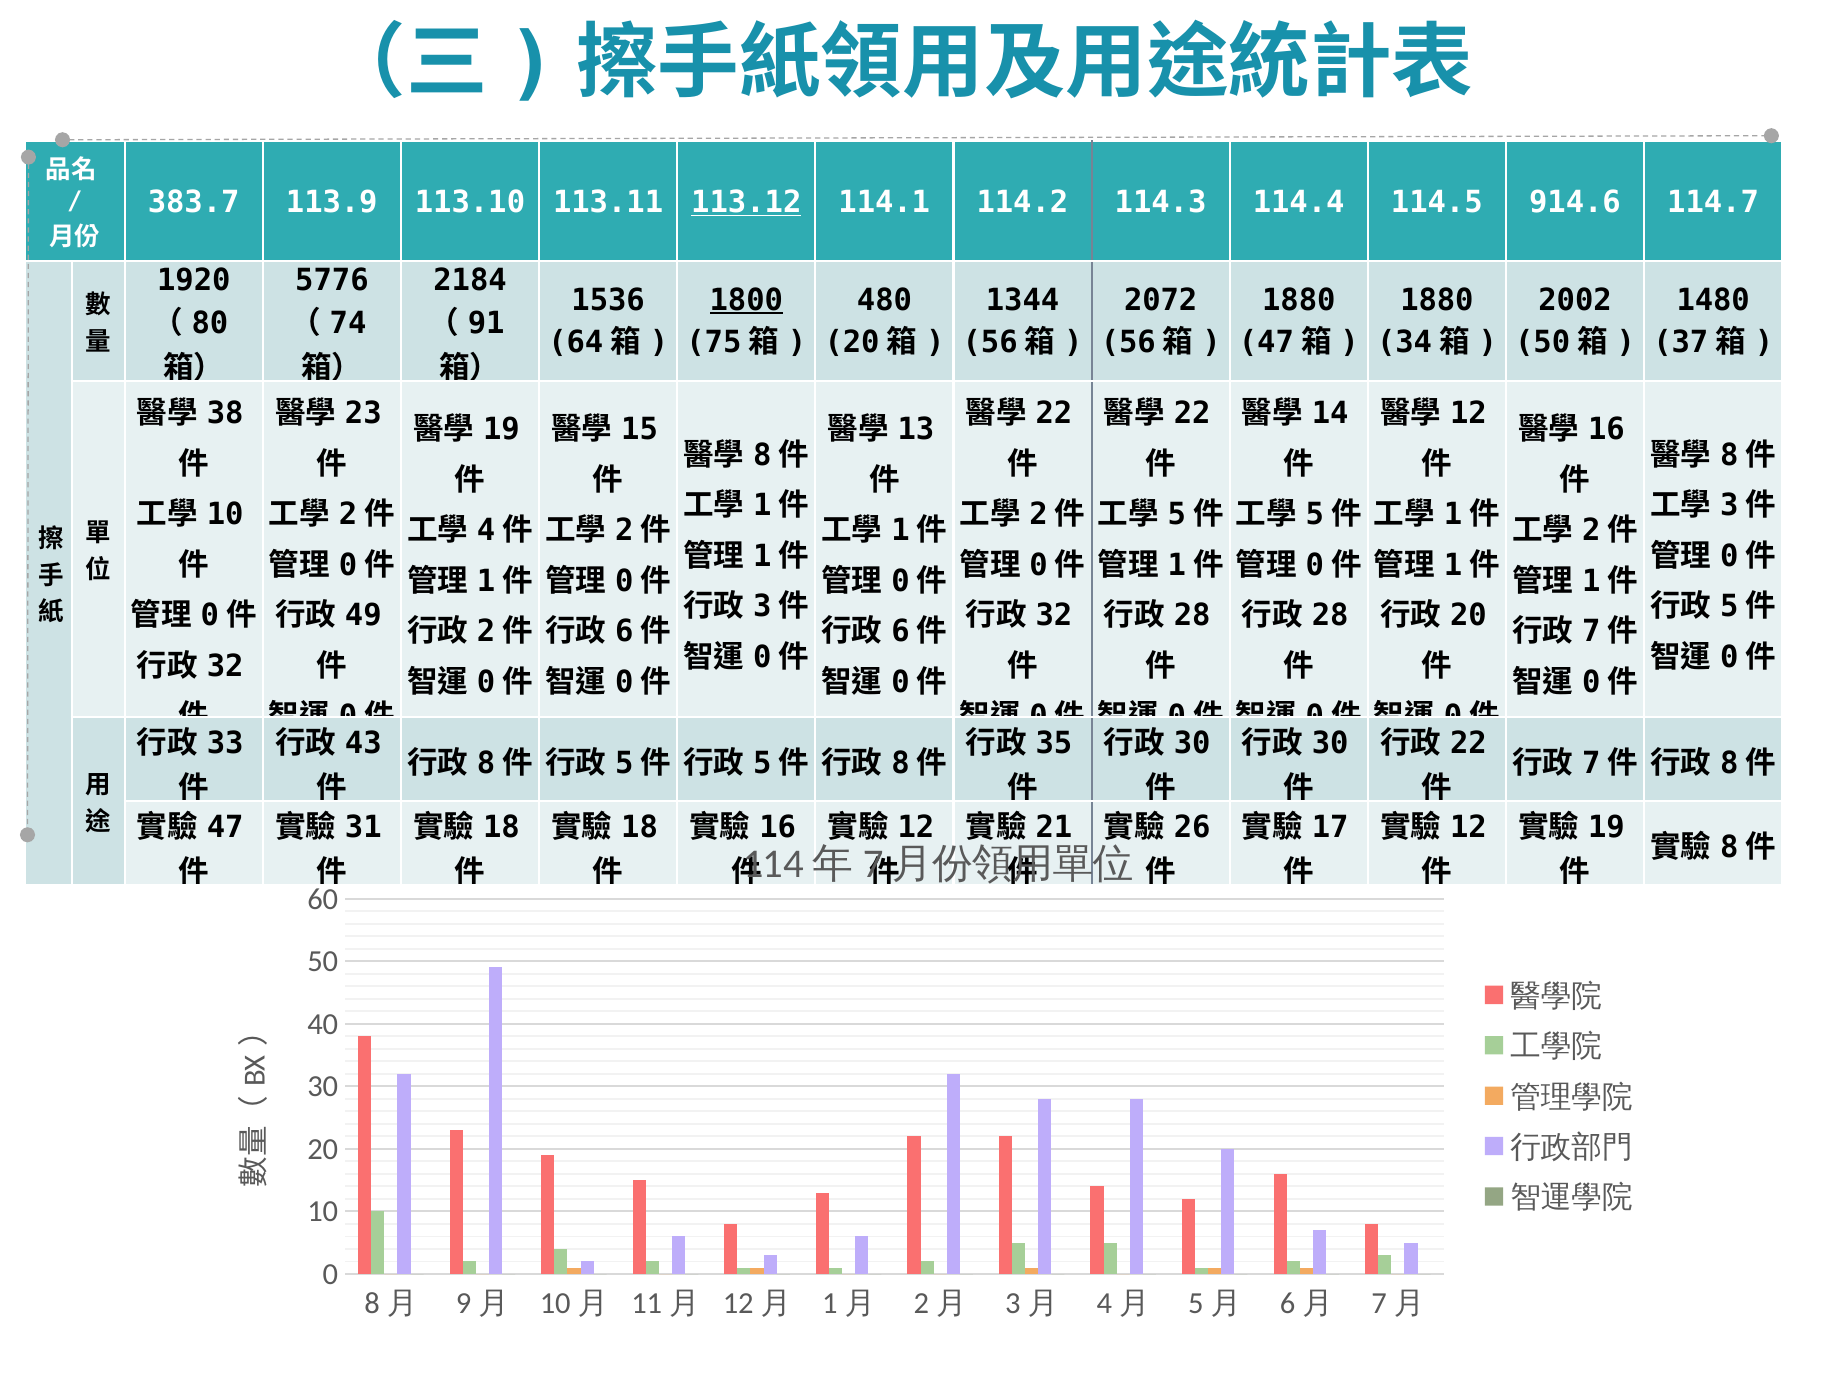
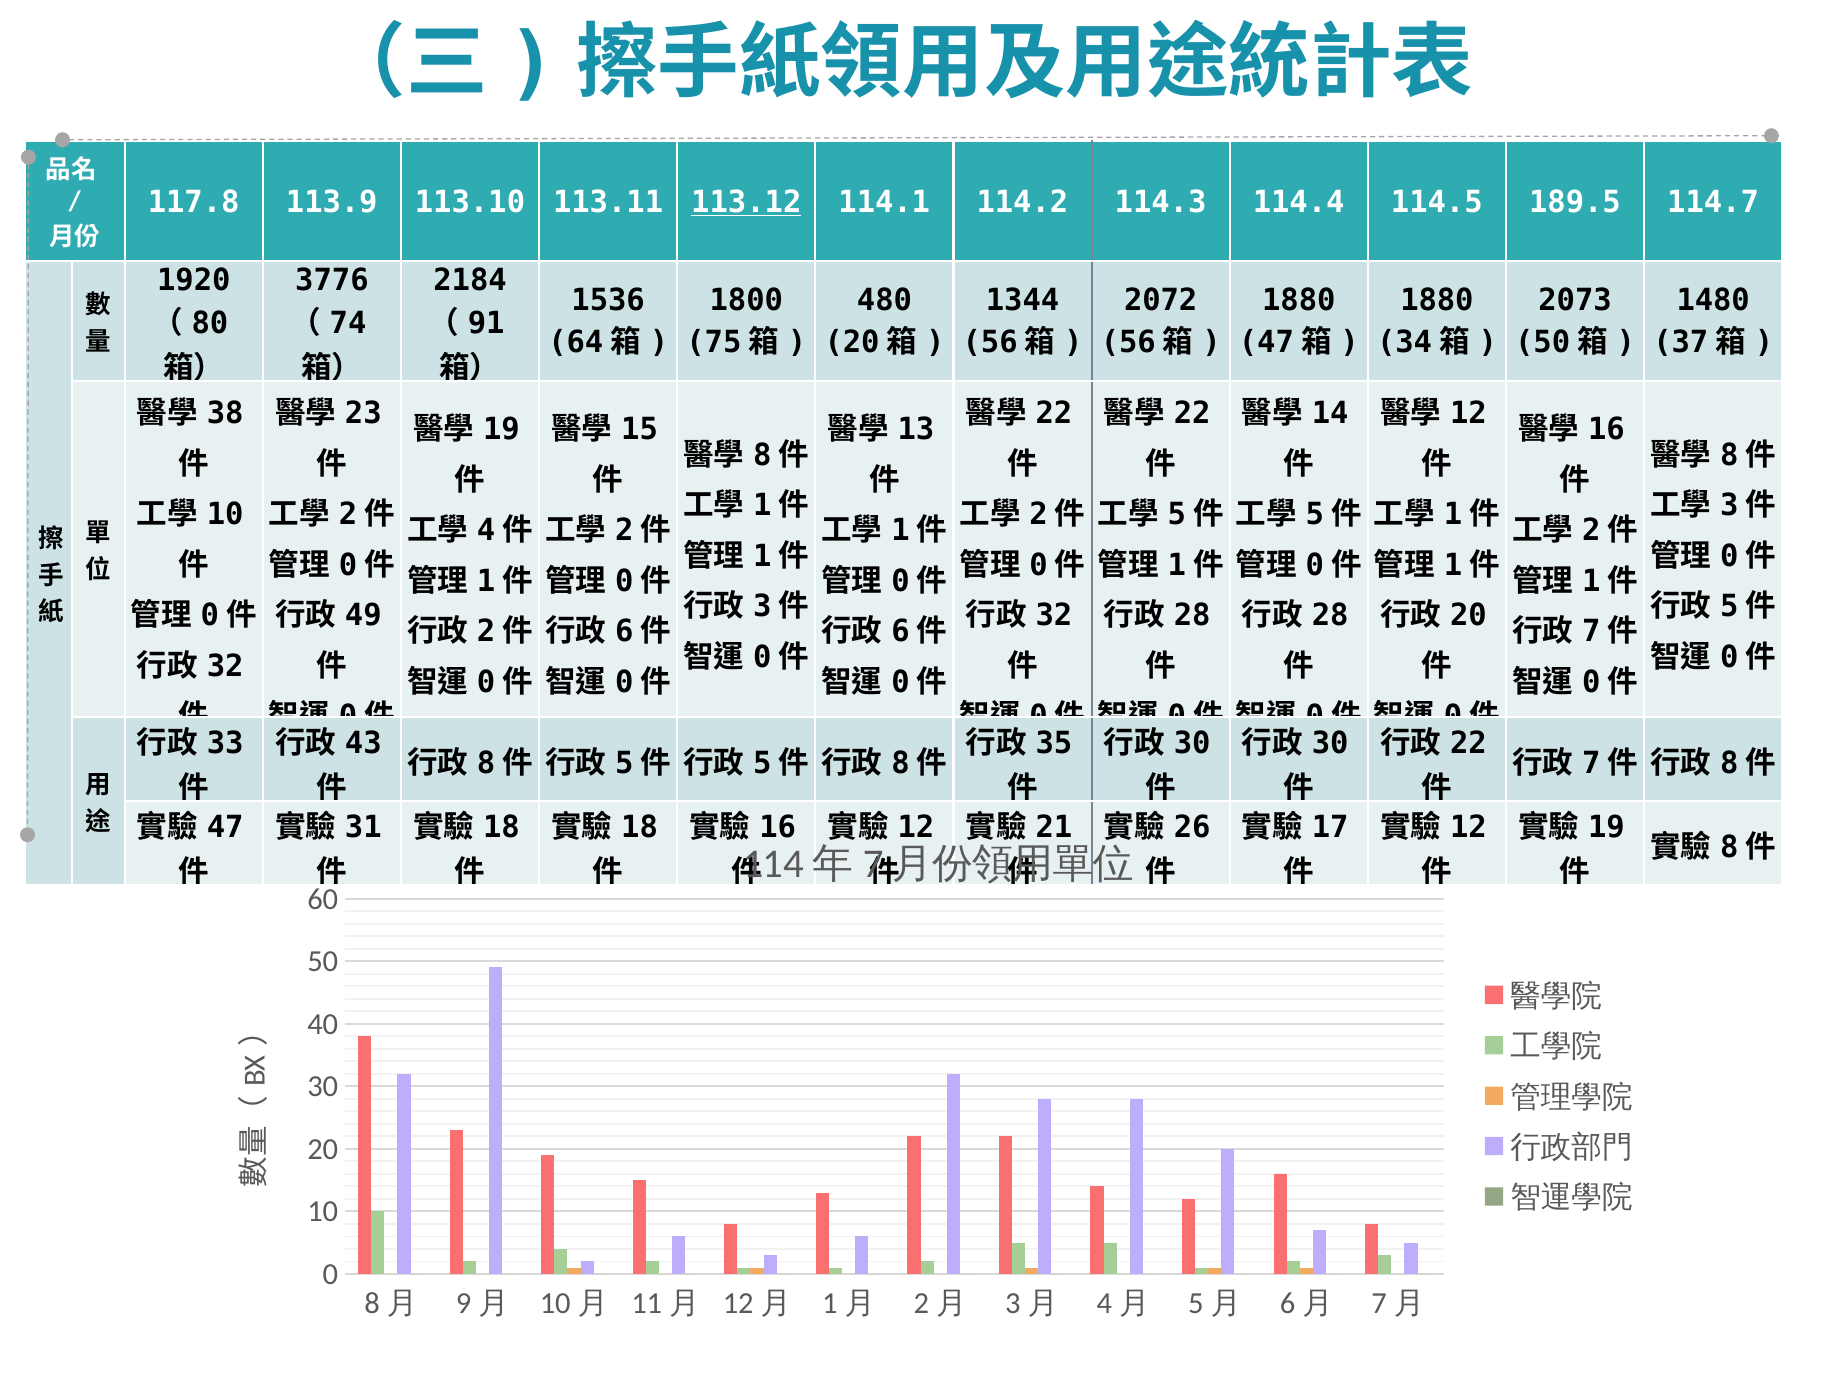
383.7: 383.7 -> 117.8
914.6: 914.6 -> 189.5
5776: 5776 -> 3776
1800 underline: present -> none
2002: 2002 -> 2073
